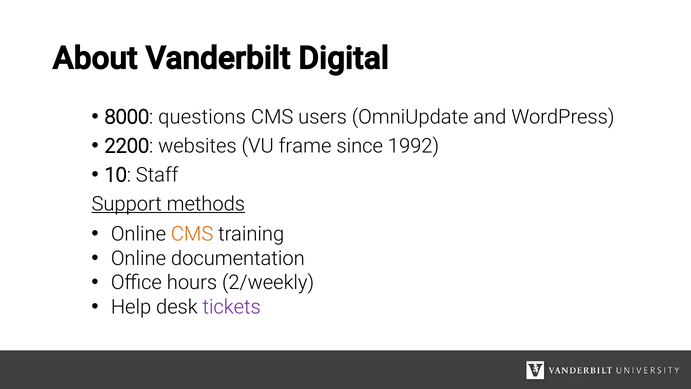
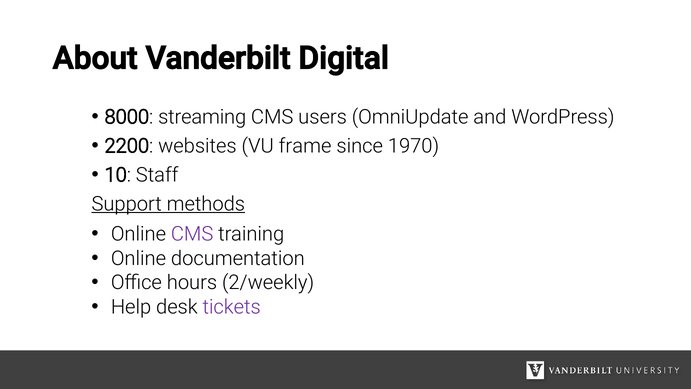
questions: questions -> streaming
1992: 1992 -> 1970
CMS at (192, 234) colour: orange -> purple
